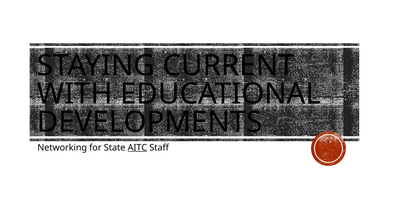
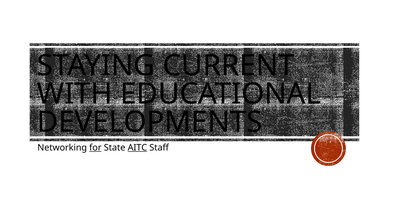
for underline: none -> present
